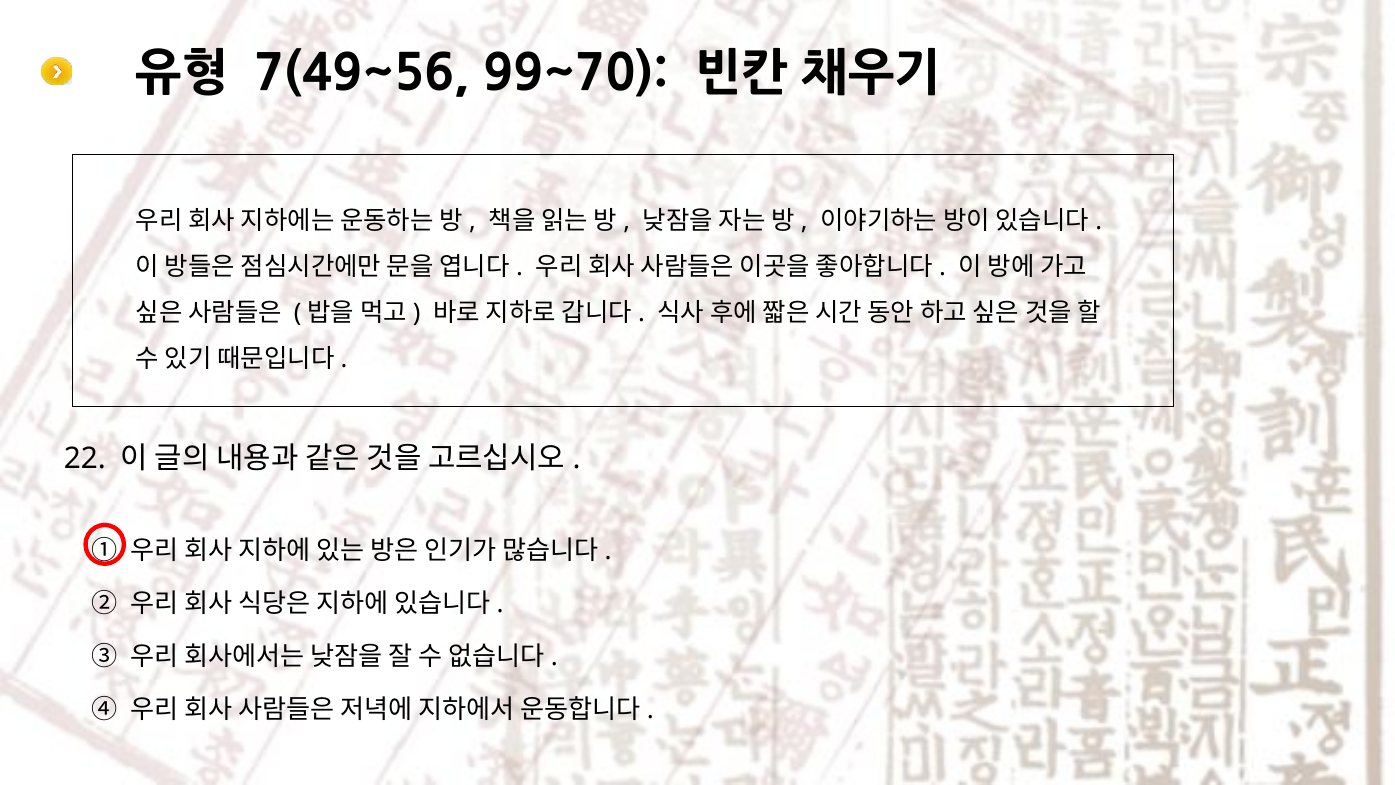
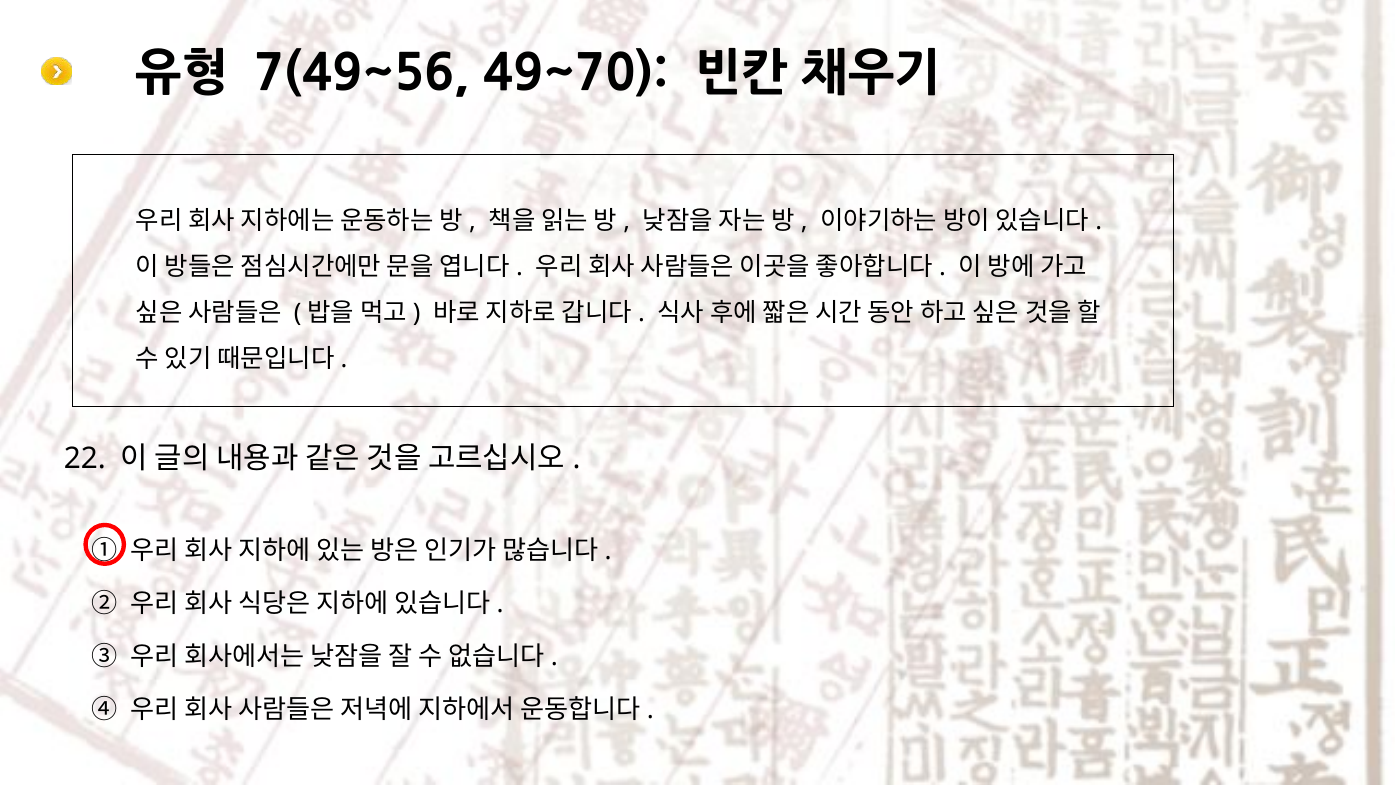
99~70: 99~70 -> 49~70
